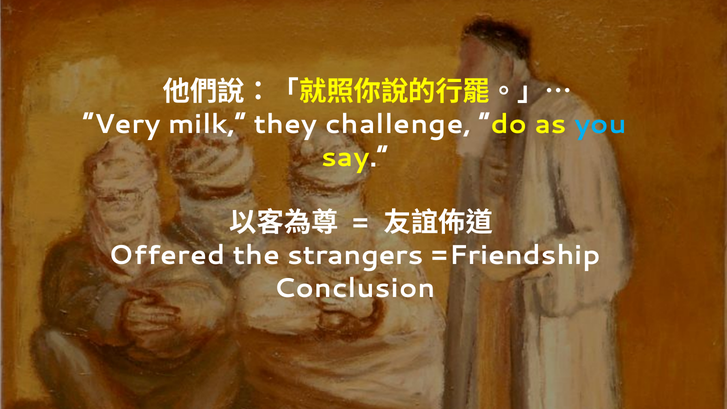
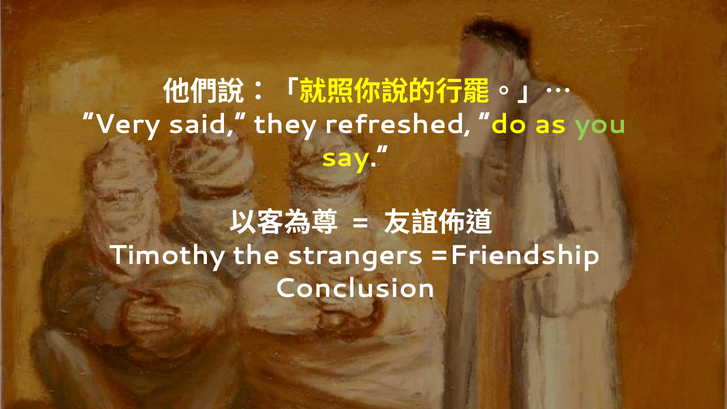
milk: milk -> said
challenge: challenge -> refreshed
you colour: light blue -> light green
Offered: Offered -> Timothy
